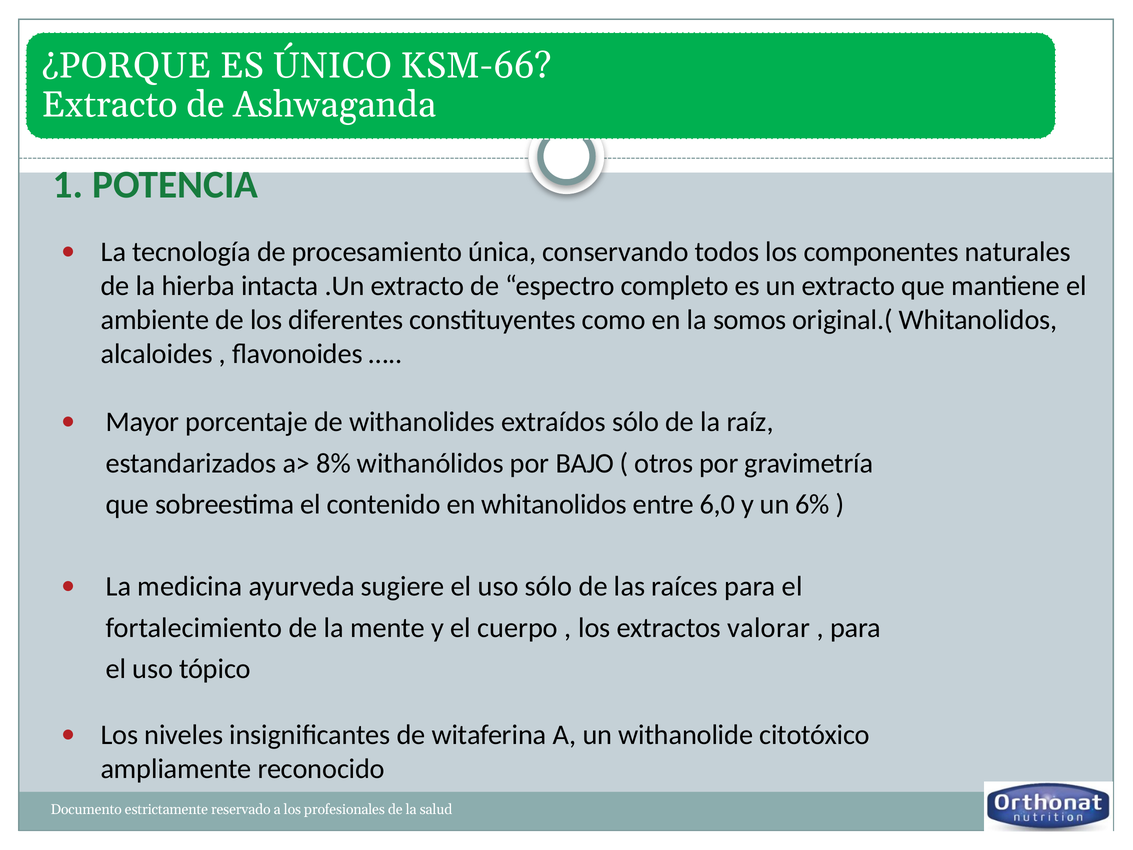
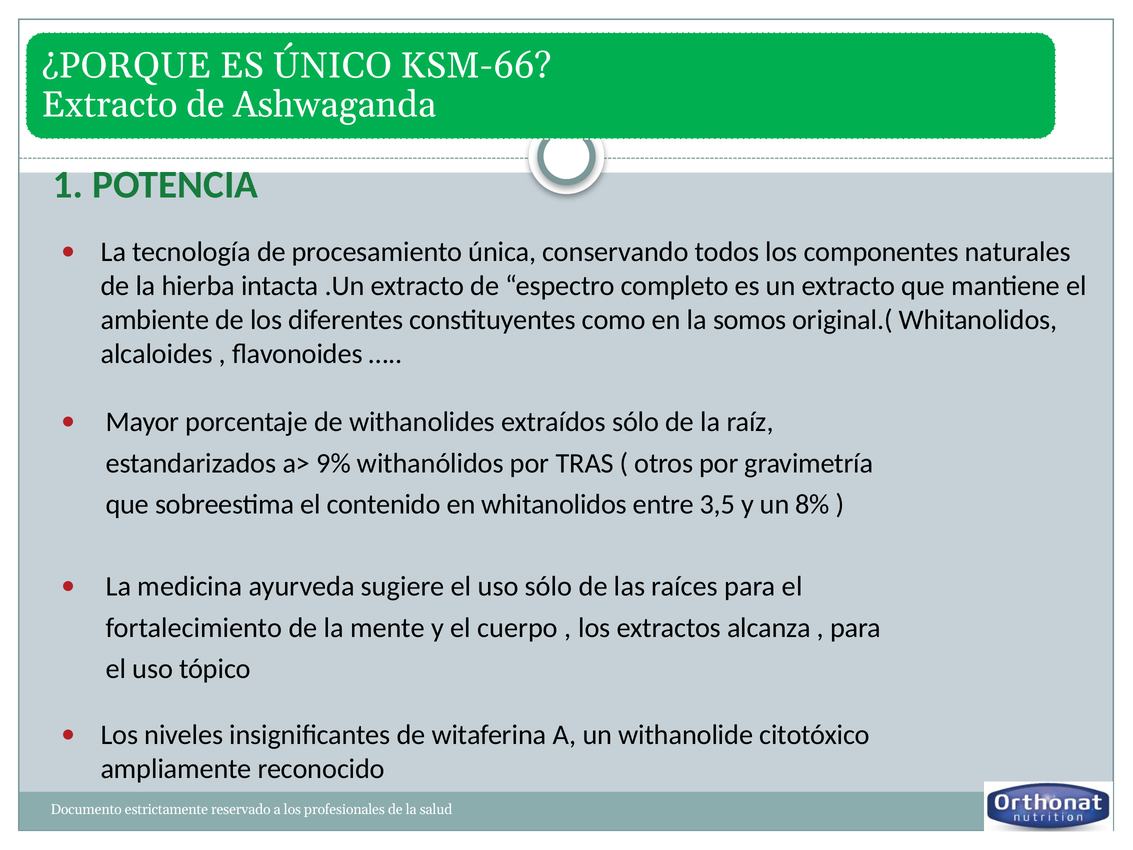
8%: 8% -> 9%
BAJO: BAJO -> TRAS
6,0: 6,0 -> 3,5
6%: 6% -> 8%
valorar: valorar -> alcanza
